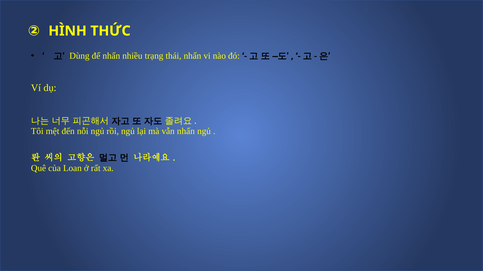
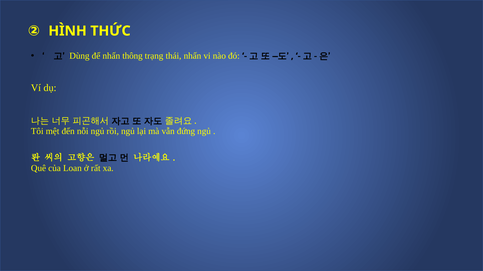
nhiều: nhiều -> thông
vẫn nhấn: nhấn -> đứng
